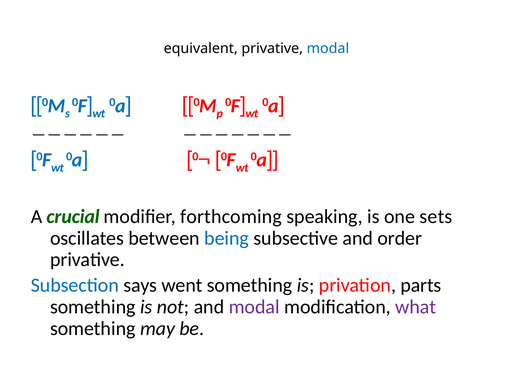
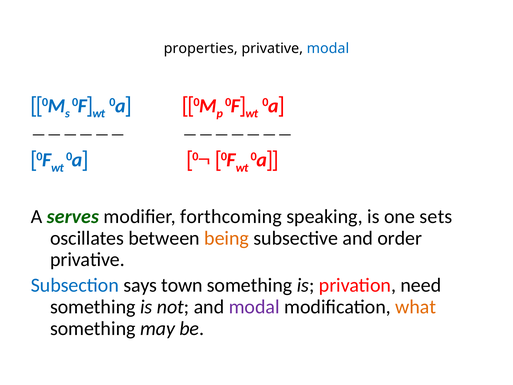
equivalent: equivalent -> properties
crucial: crucial -> serves
being colour: blue -> orange
went: went -> town
parts: parts -> need
what colour: purple -> orange
